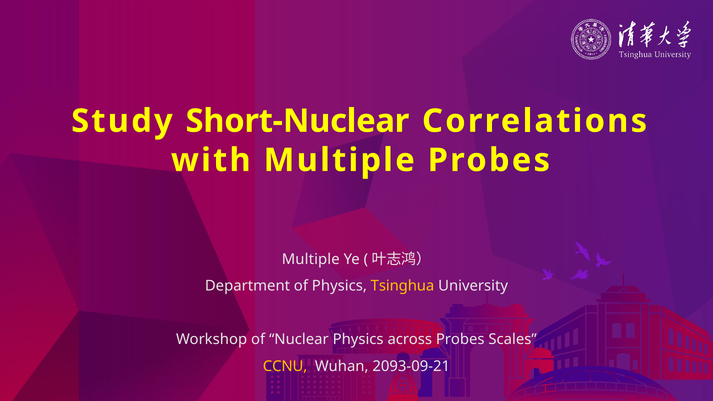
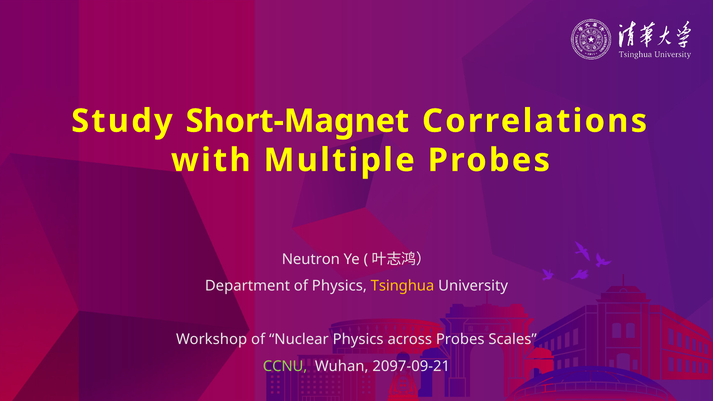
Short-Nuclear: Short-Nuclear -> Short-Magnet
Multiple at (311, 259): Multiple -> Neutron
CCNU colour: yellow -> light green
2093-09-21: 2093-09-21 -> 2097-09-21
